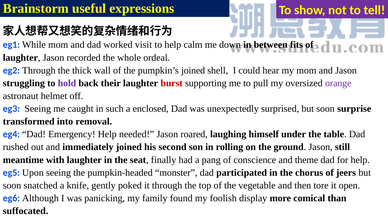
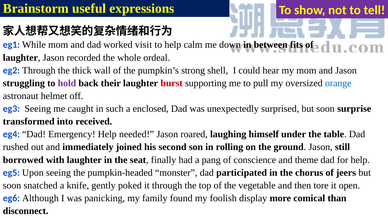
pumpkin’s joined: joined -> strong
orange colour: purple -> blue
removal: removal -> received
meantime: meantime -> borrowed
suffocated: suffocated -> disconnect
